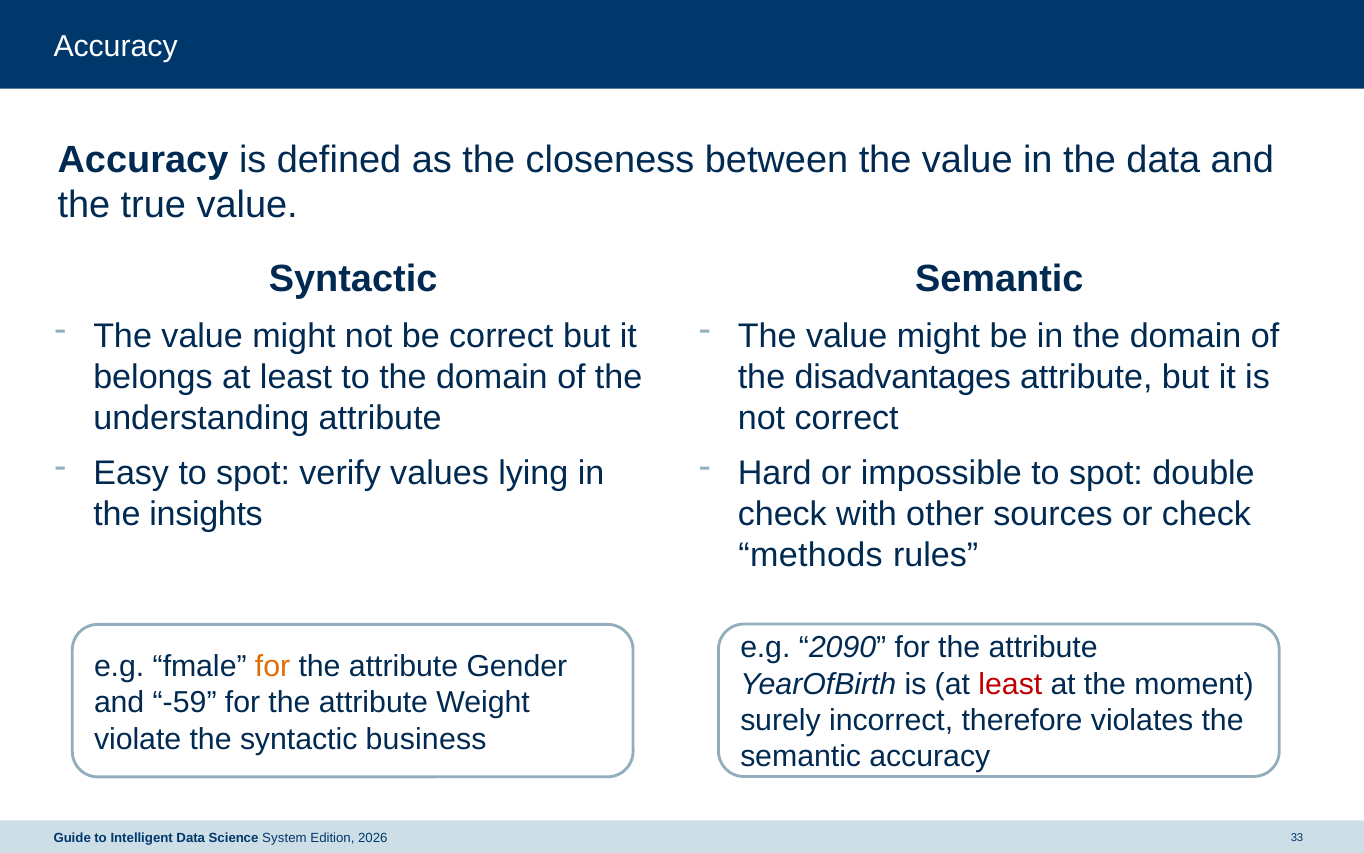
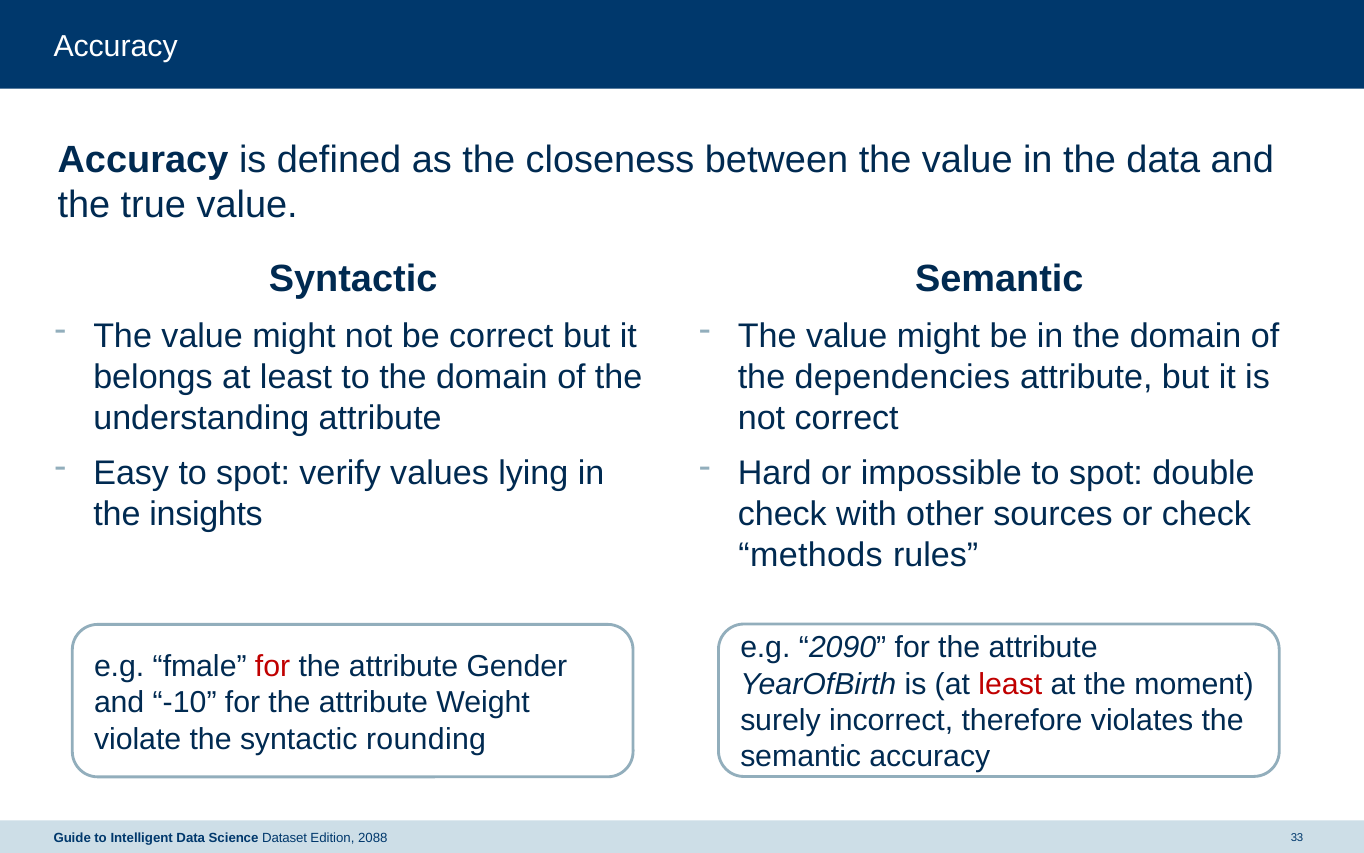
disadvantages: disadvantages -> dependencies
for at (273, 666) colour: orange -> red
-59: -59 -> -10
business: business -> rounding
System: System -> Dataset
2026: 2026 -> 2088
